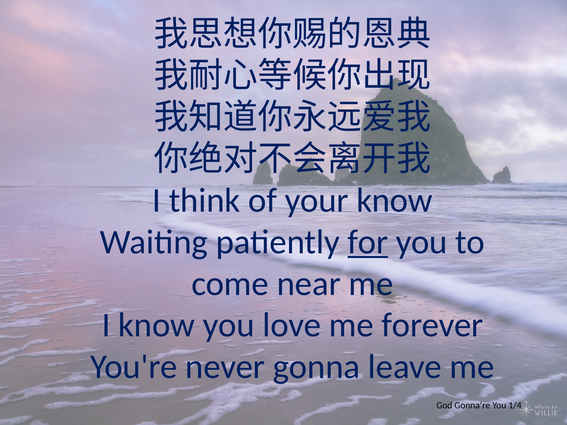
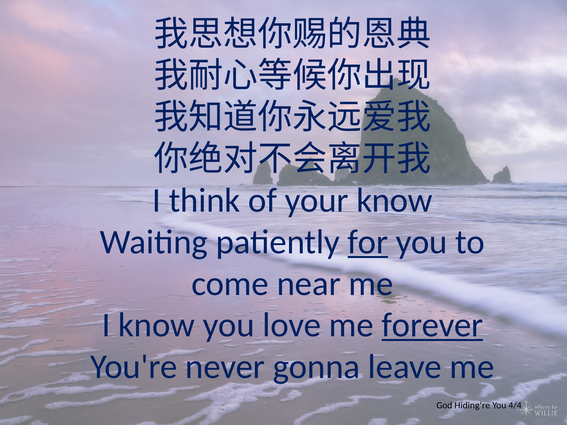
forever underline: none -> present
Gonna’re: Gonna’re -> Hiding’re
1/4: 1/4 -> 4/4
